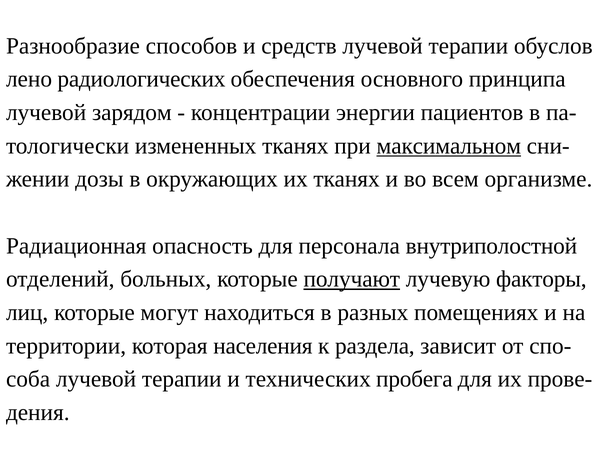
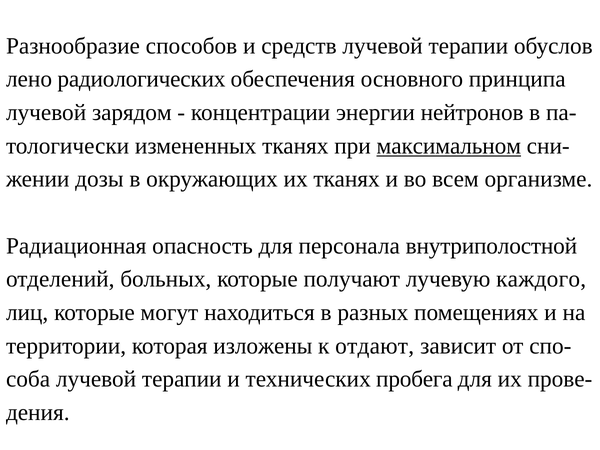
пациентов: пациентов -> нейтронов
получают underline: present -> none
факторы: факторы -> каждого
населения: населения -> изложены
раздела: раздела -> отдают
